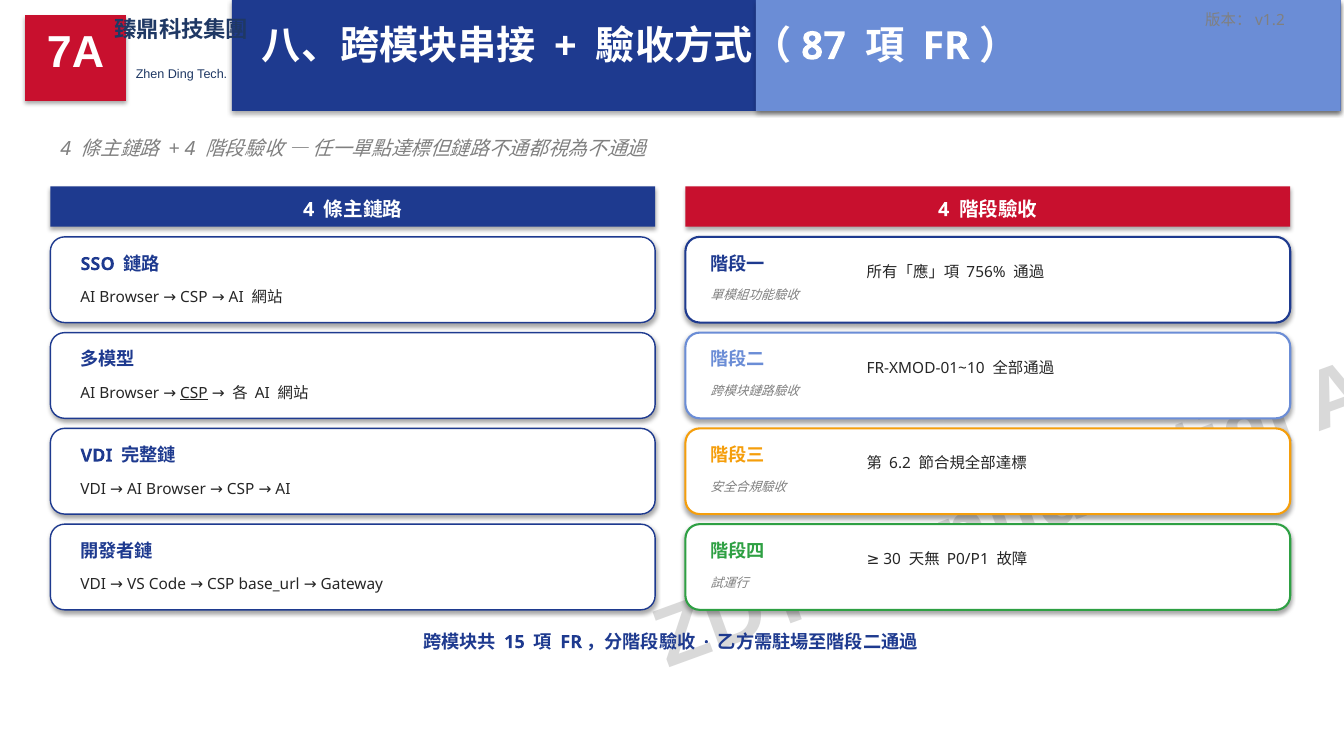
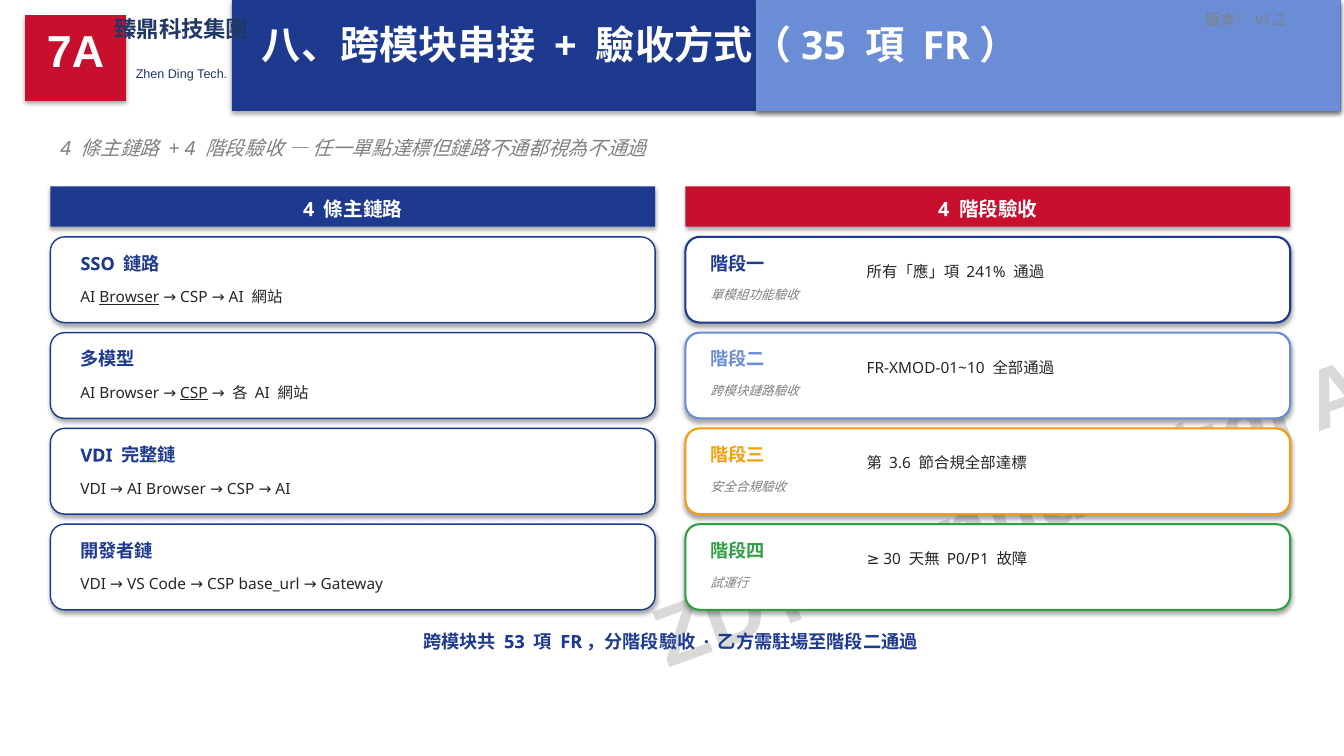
87: 87 -> 35
756%: 756% -> 241%
Browser at (129, 297) underline: none -> present
6.2: 6.2 -> 3.6
15: 15 -> 53
